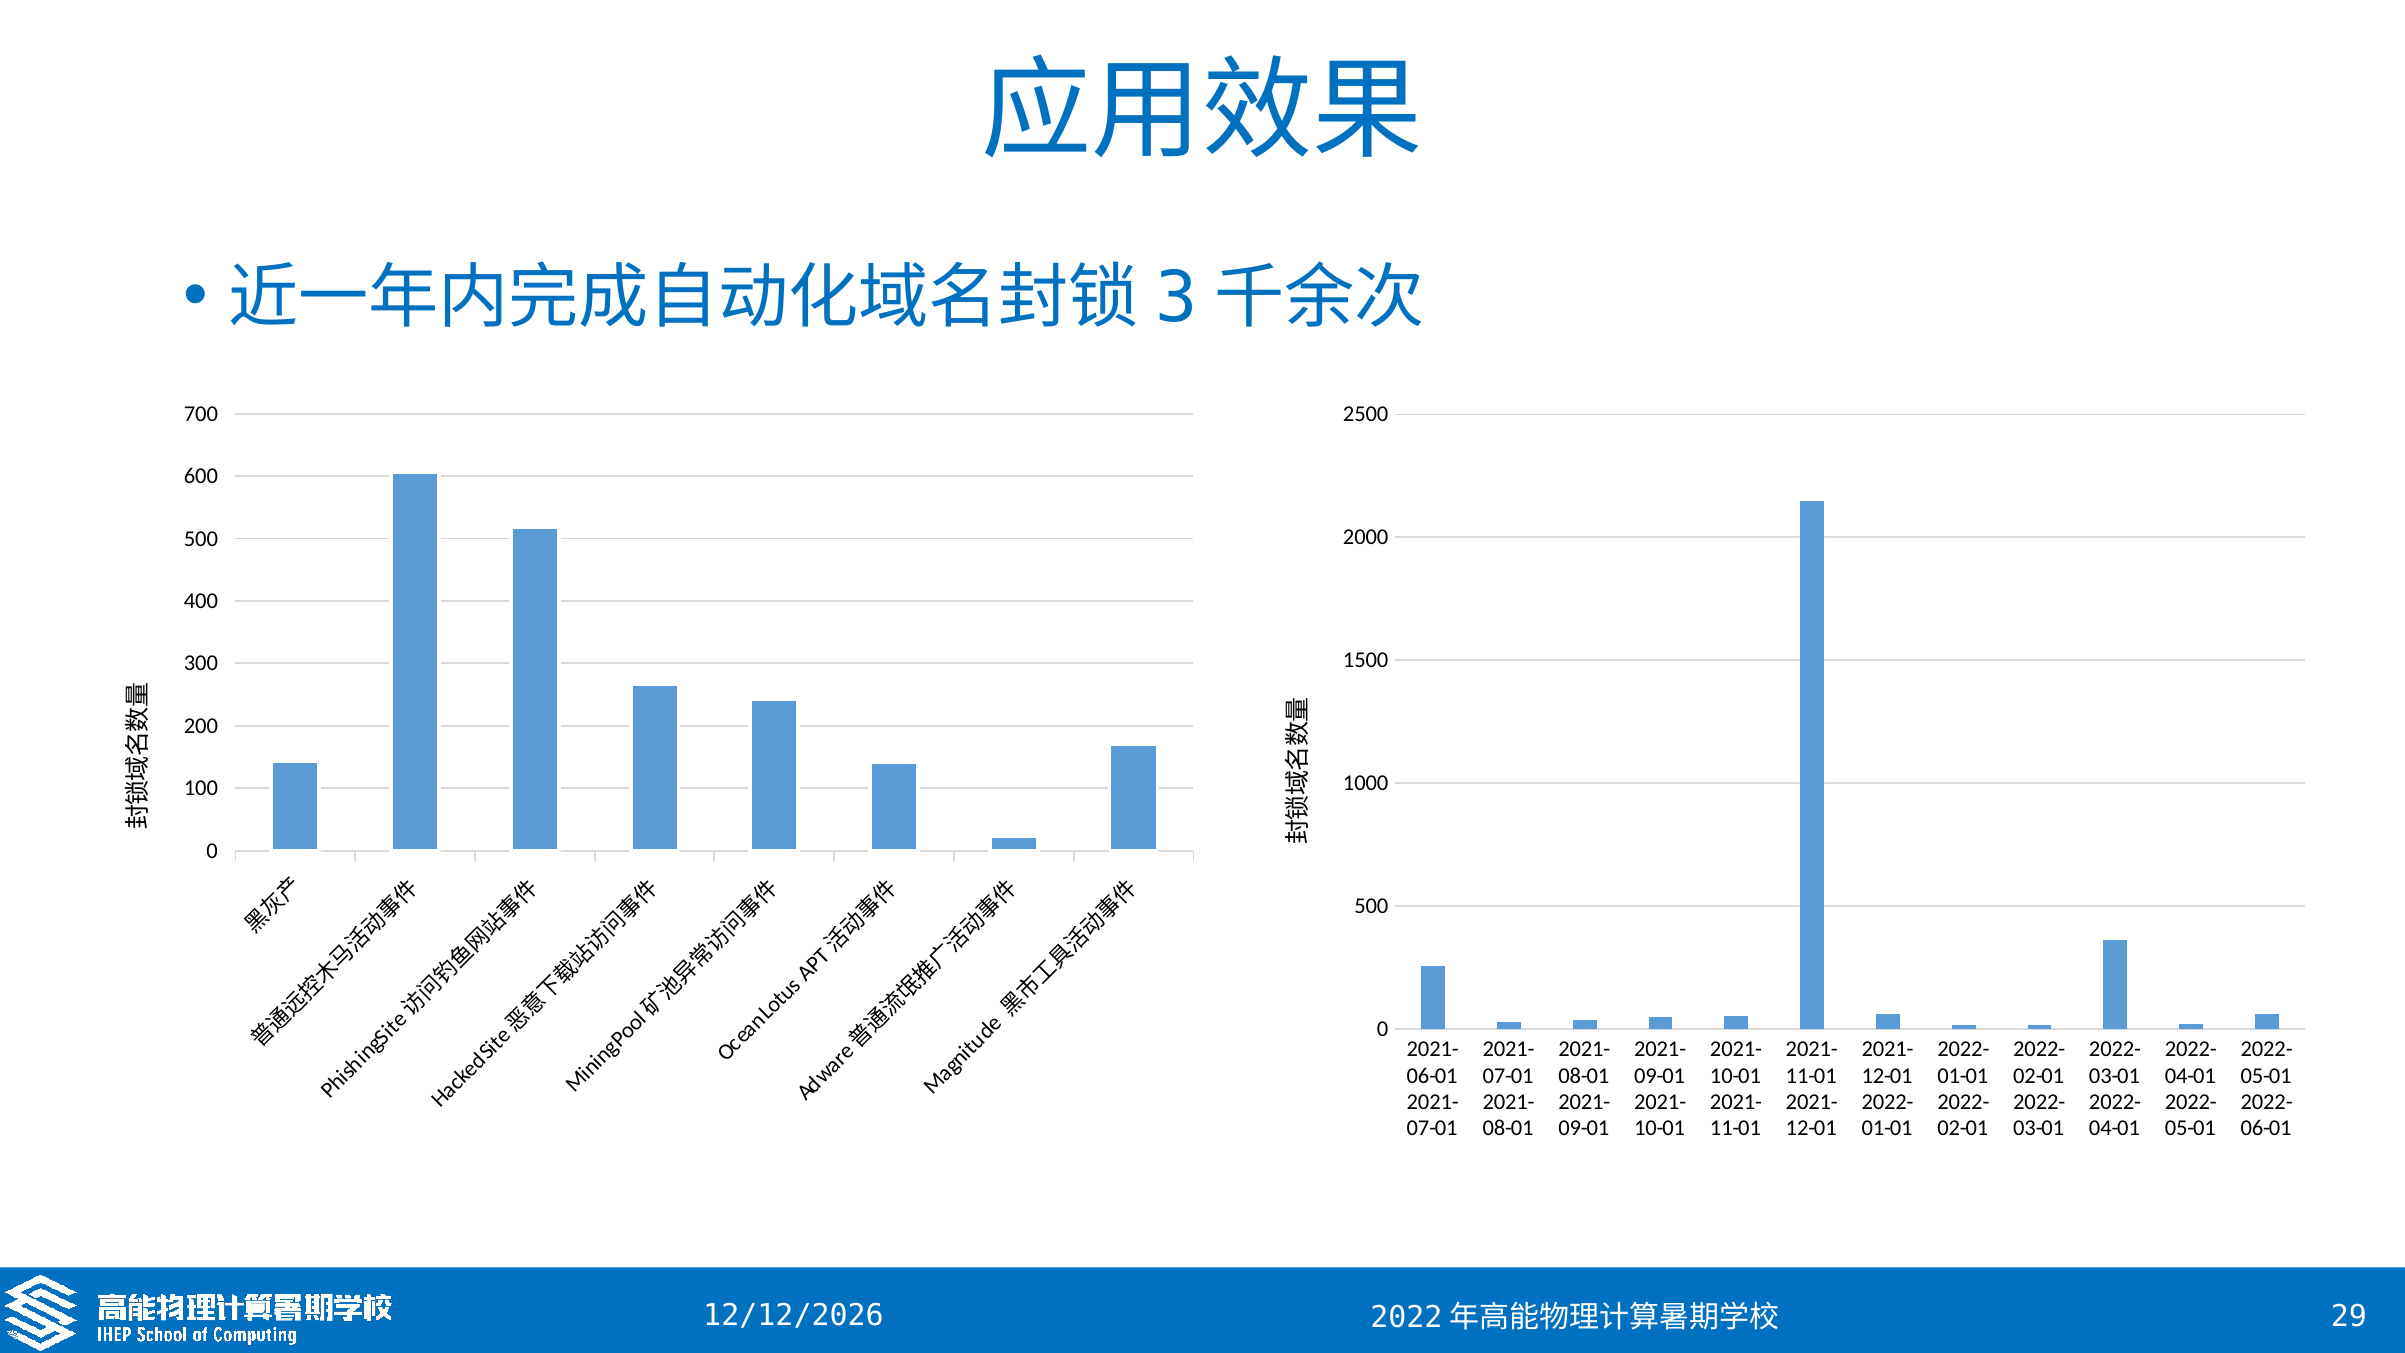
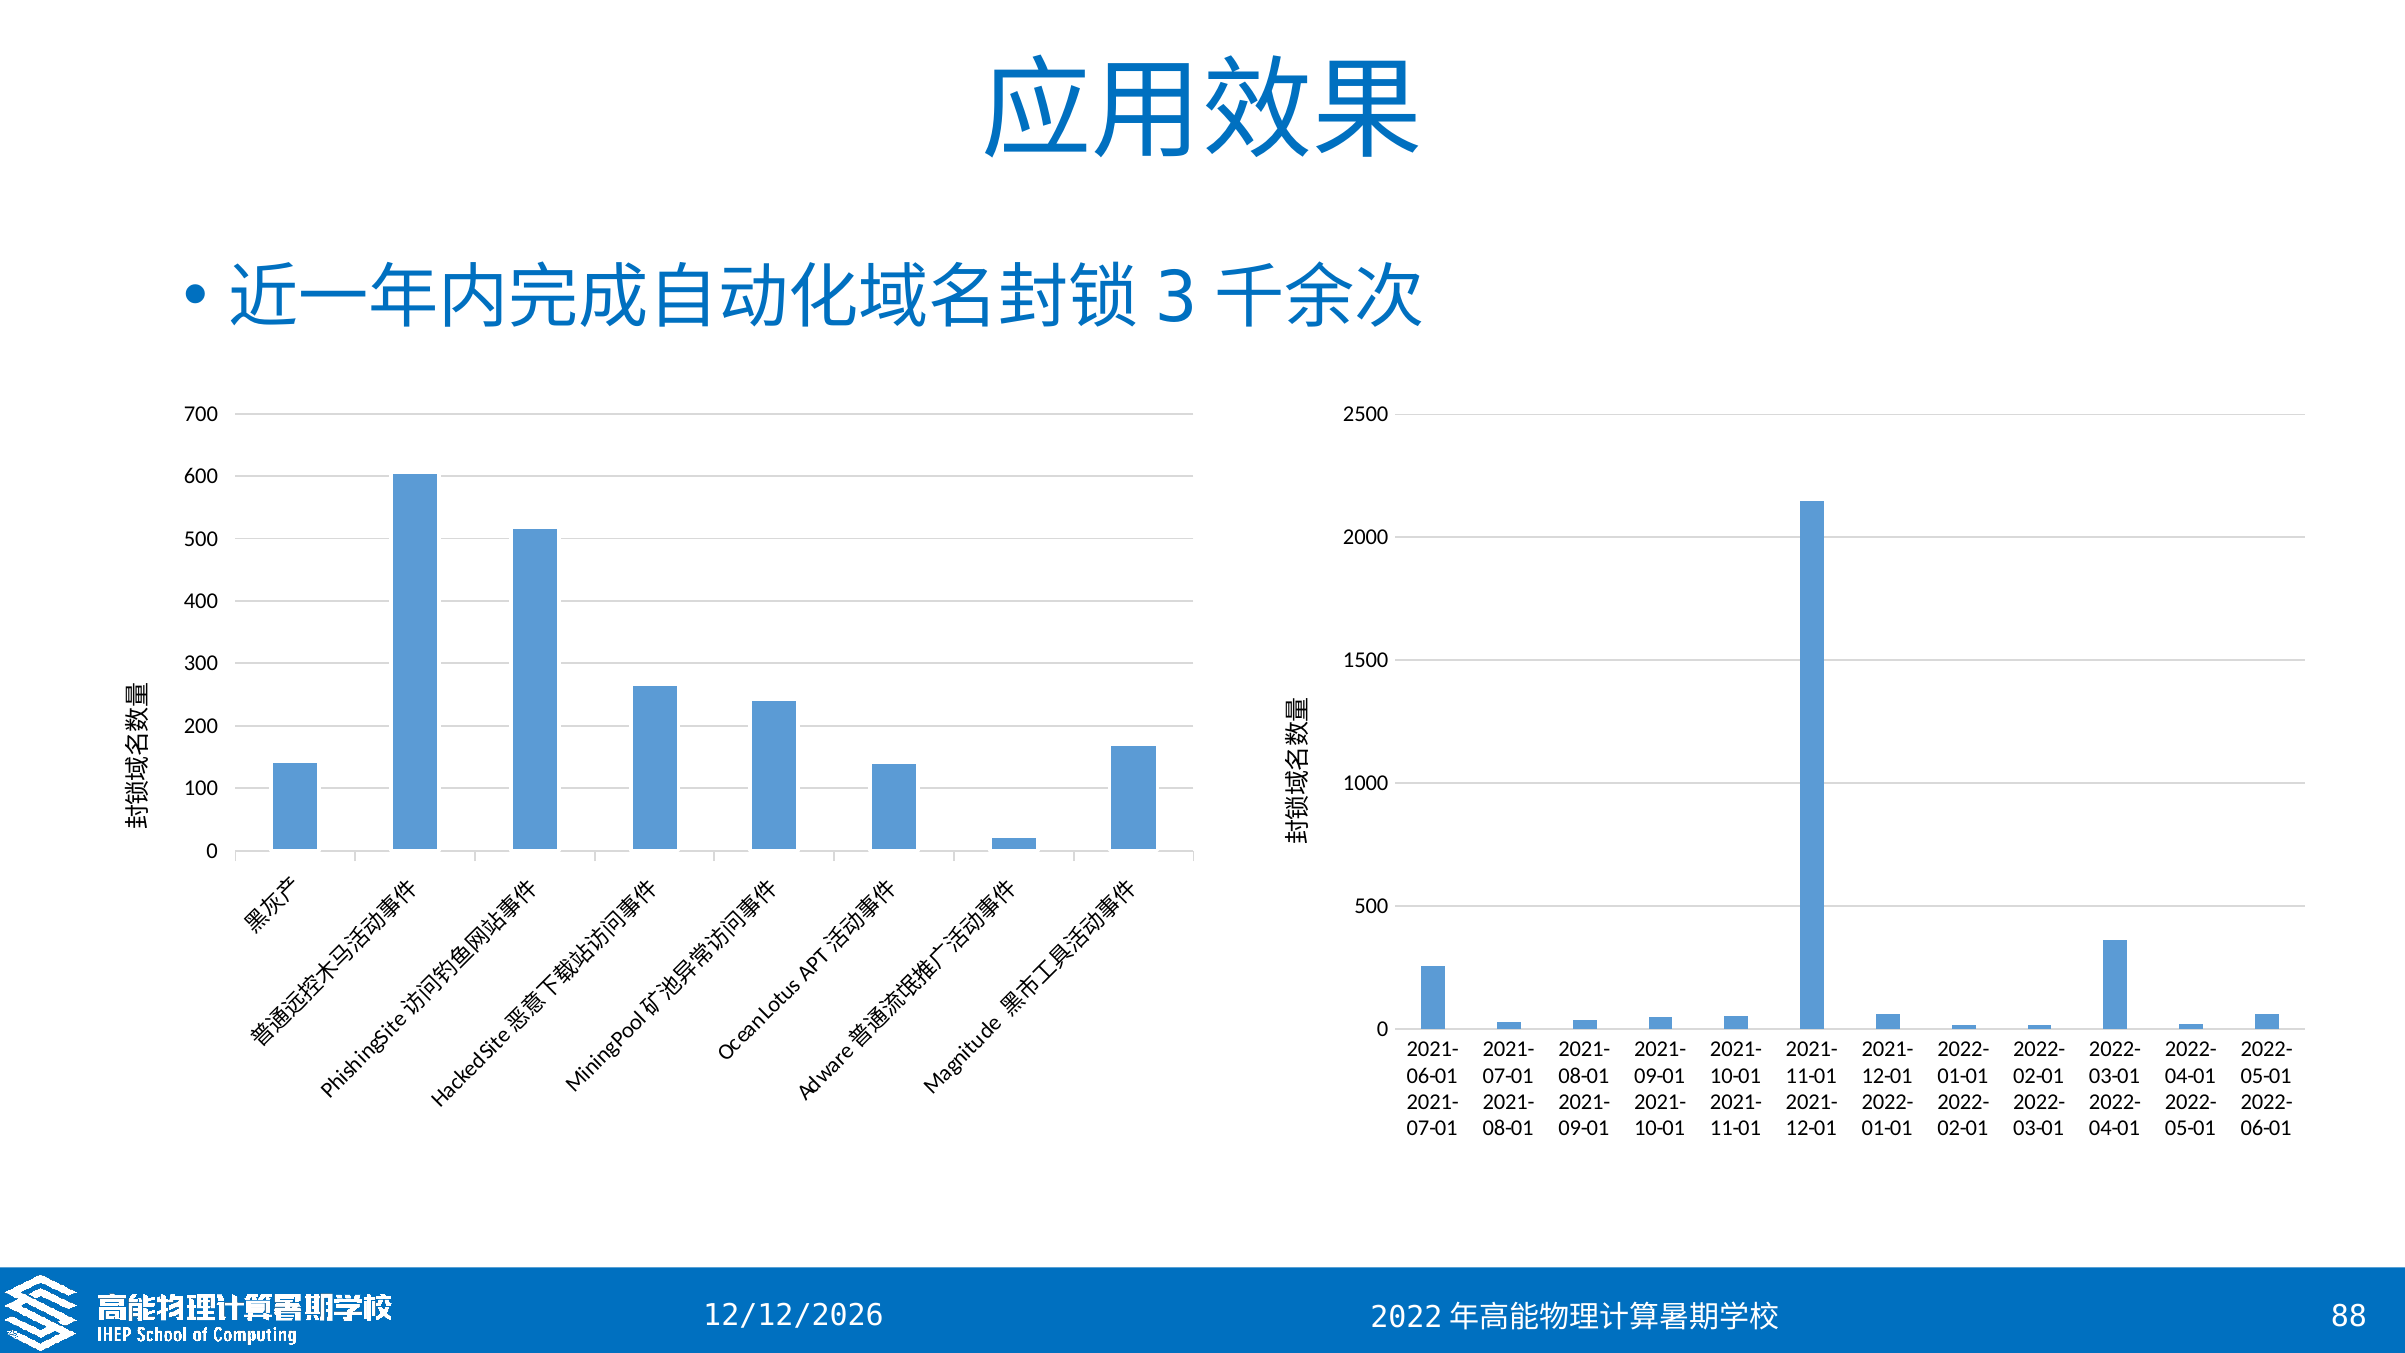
29: 29 -> 88
